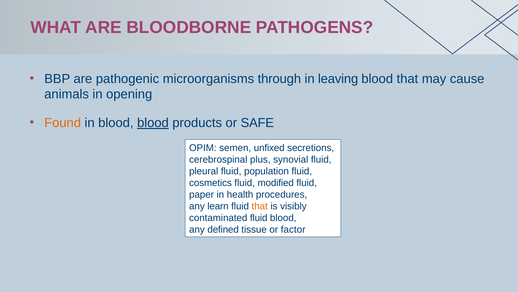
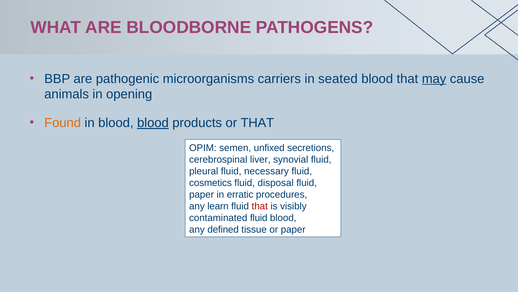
through: through -> carriers
leaving: leaving -> seated
may underline: none -> present
or SAFE: SAFE -> THAT
plus: plus -> liver
population: population -> necessary
modified: modified -> disposal
health: health -> erratic
that at (260, 206) colour: orange -> red
or factor: factor -> paper
